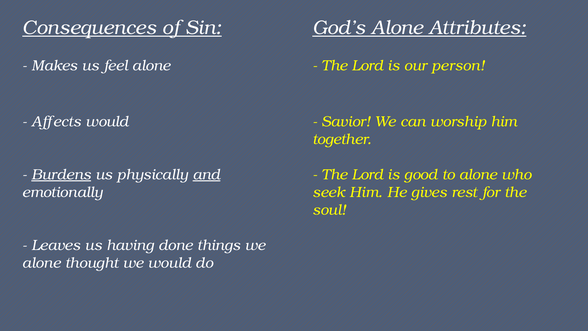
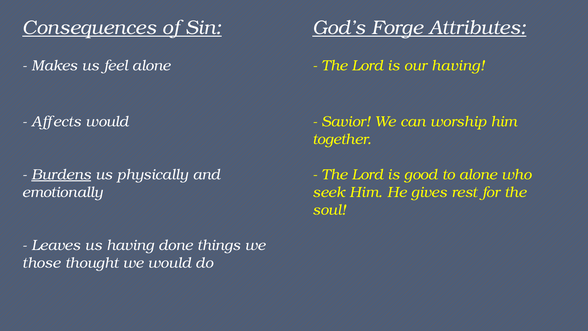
God’s Alone: Alone -> Forge
our person: person -> having
and underline: present -> none
alone at (41, 263): alone -> those
